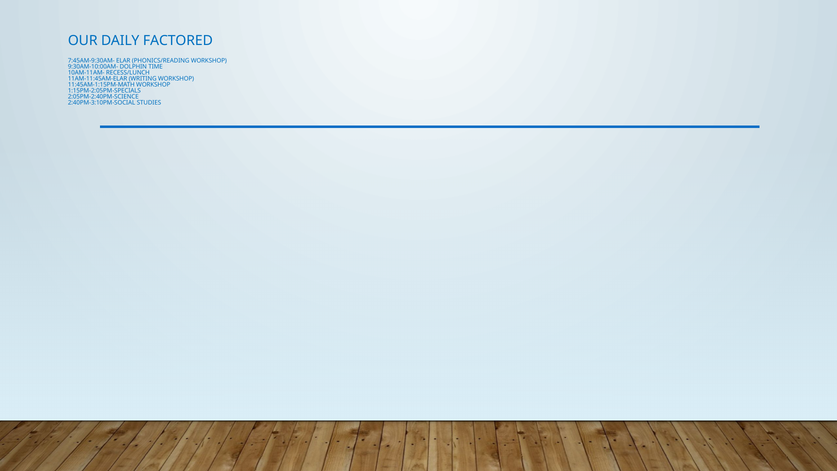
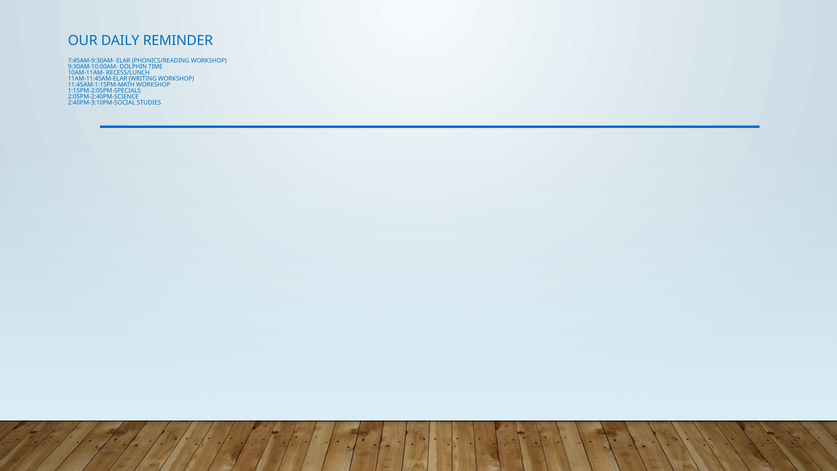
FACTORED: FACTORED -> REMINDER
